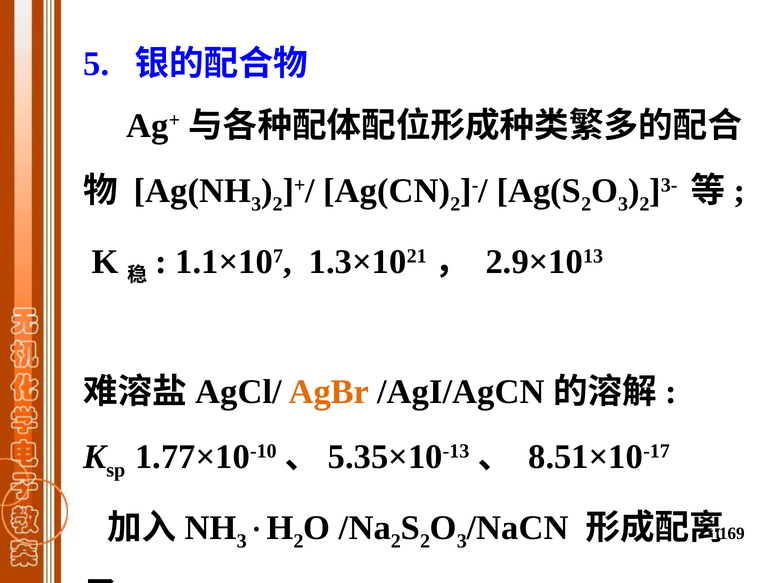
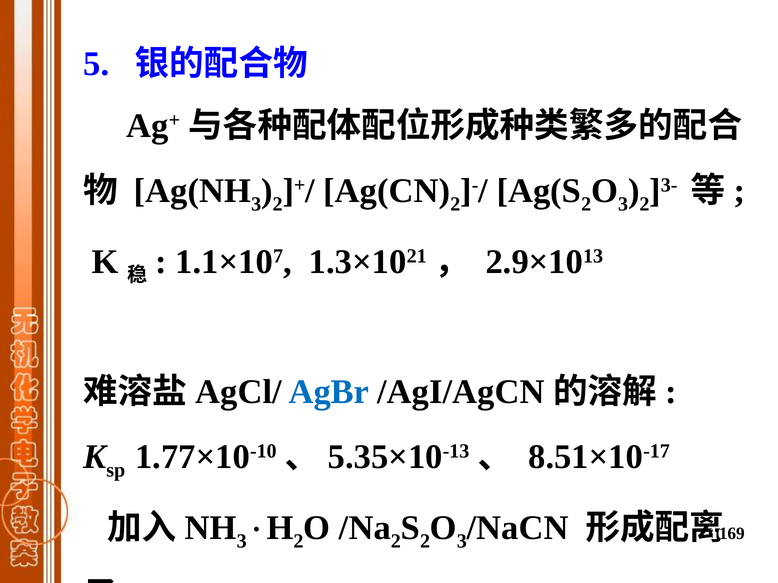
AgBr colour: orange -> blue
